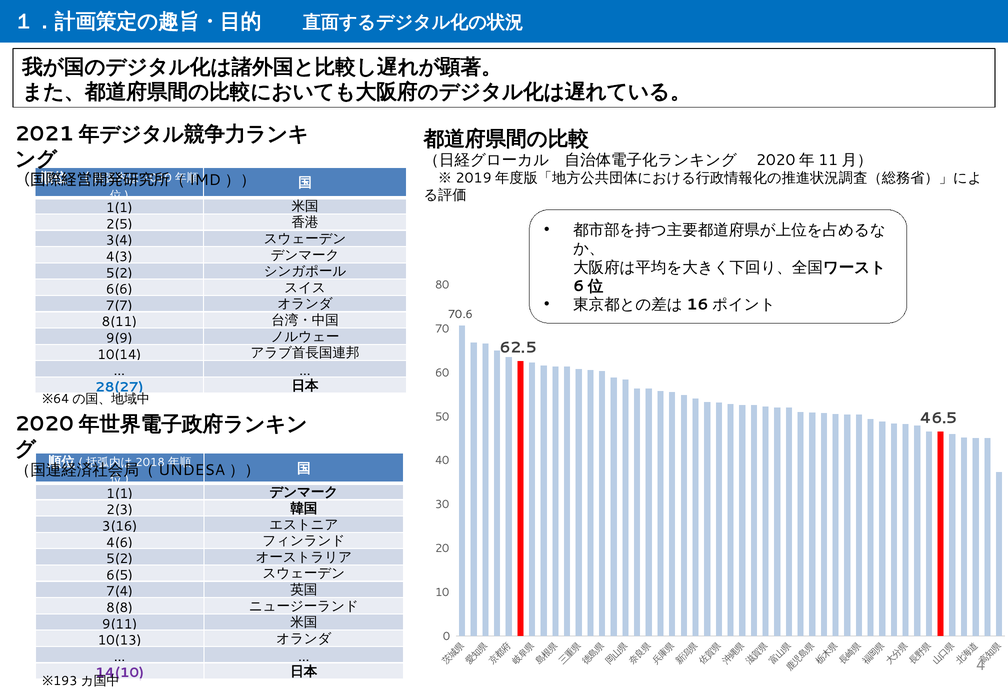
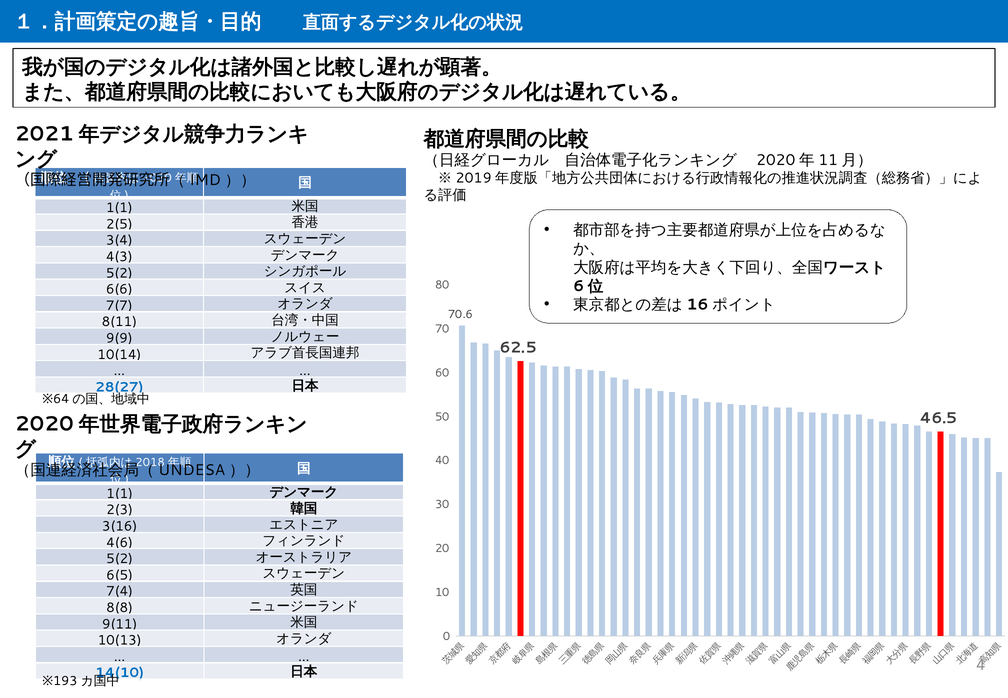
14(10 colour: purple -> blue
